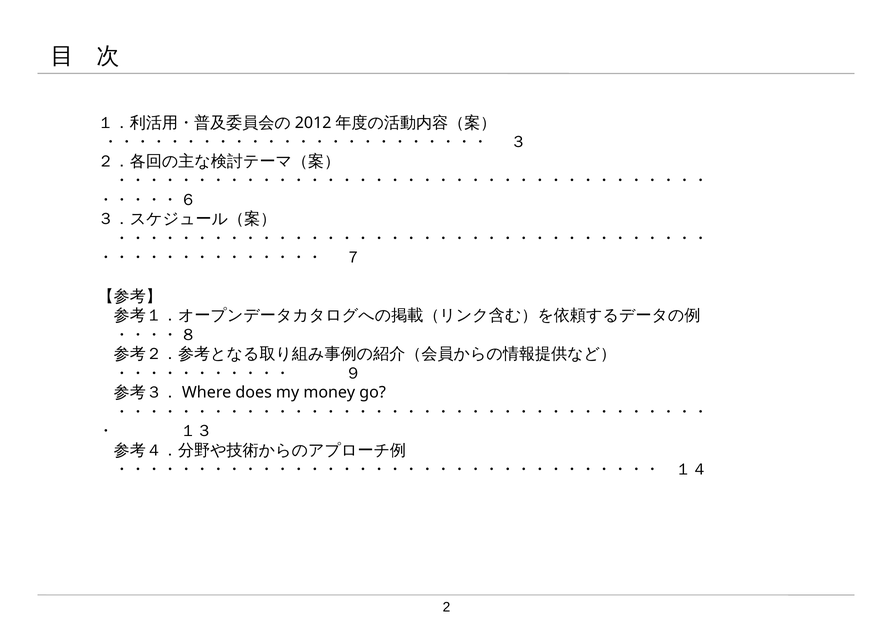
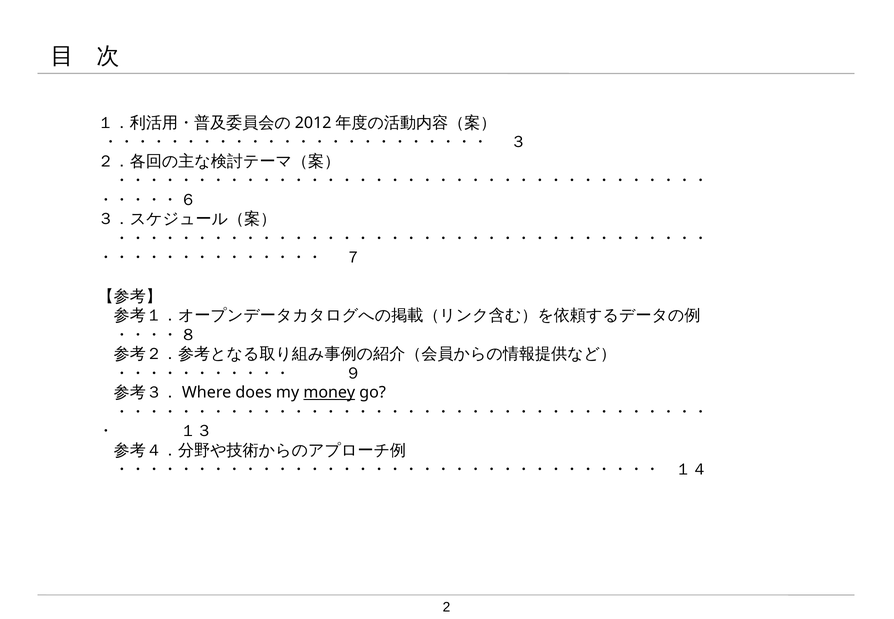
money underline: none -> present
